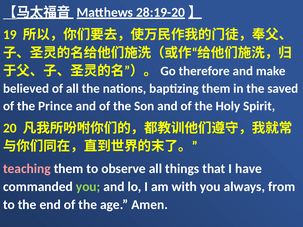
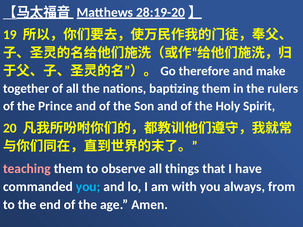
believed: believed -> together
saved: saved -> rulers
you at (88, 187) colour: light green -> light blue
